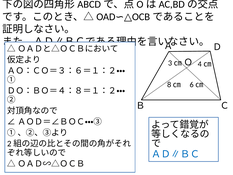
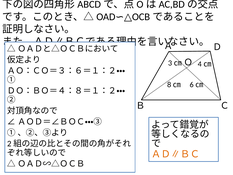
ＡＤ∥ＢＣ colour: blue -> orange
